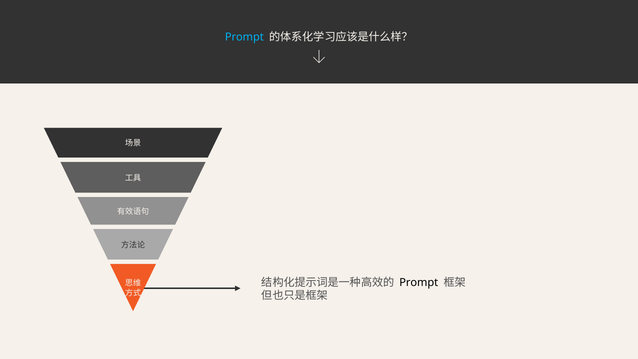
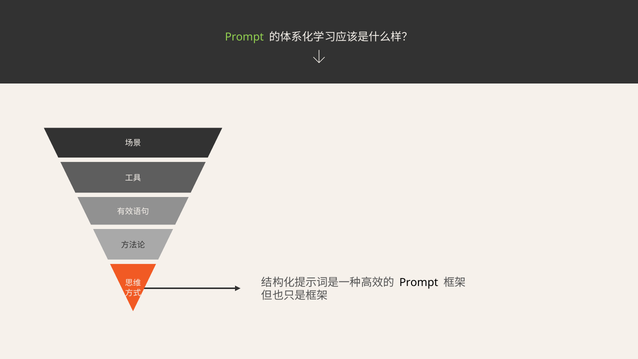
Prompt at (244, 37) colour: light blue -> light green
